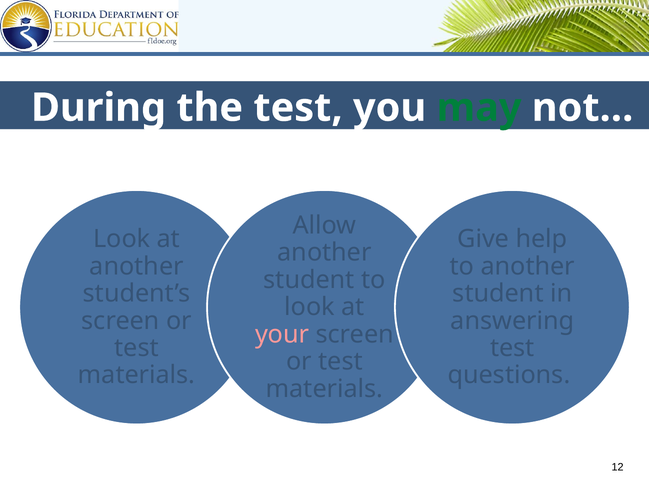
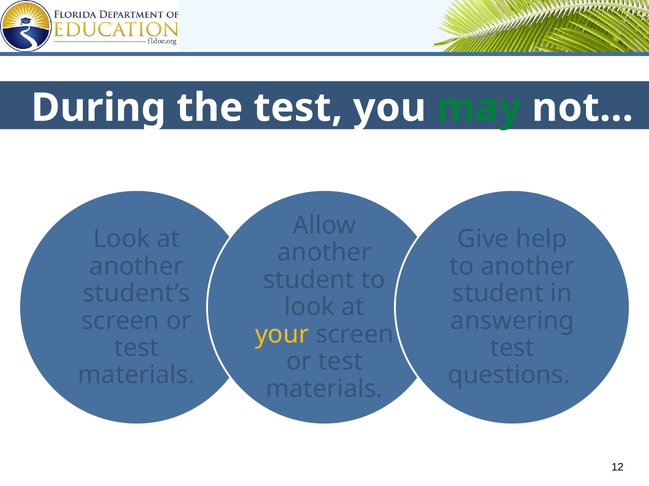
your colour: pink -> yellow
